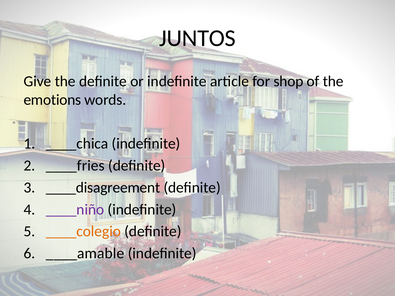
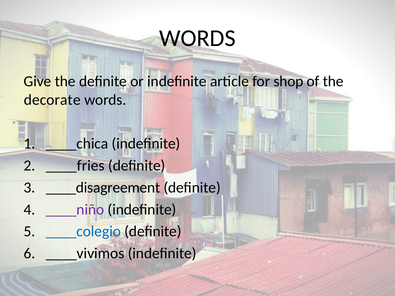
JUNTOS at (198, 38): JUNTOS -> WORDS
emotions: emotions -> decorate
____colegio colour: orange -> blue
____amable: ____amable -> ____vivimos
